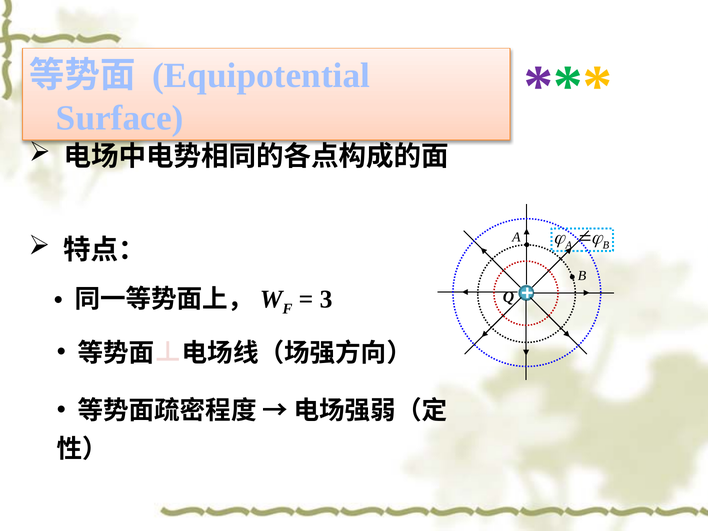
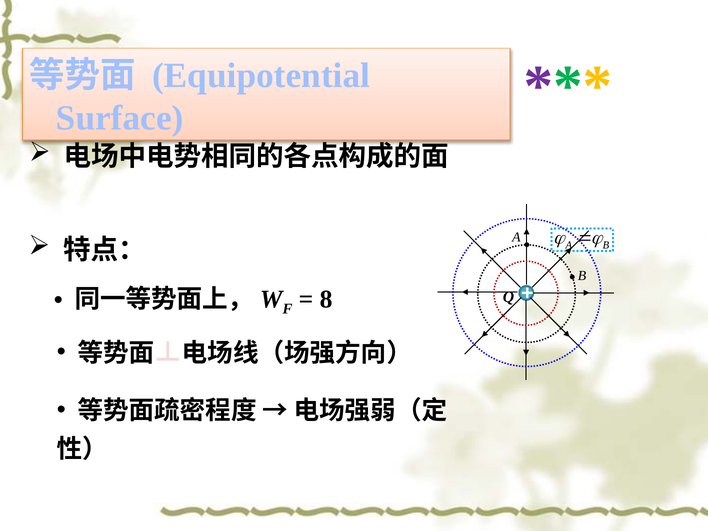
3: 3 -> 8
